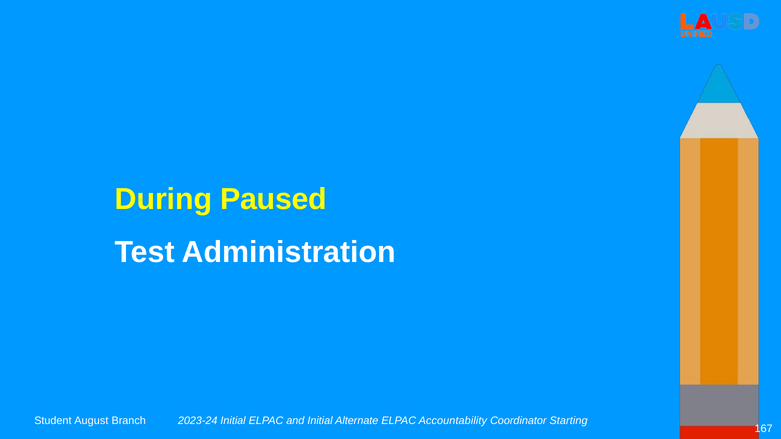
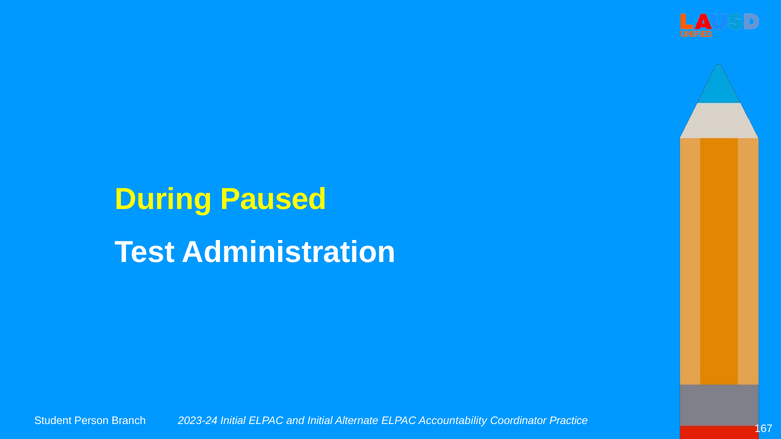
August: August -> Person
Starting: Starting -> Practice
